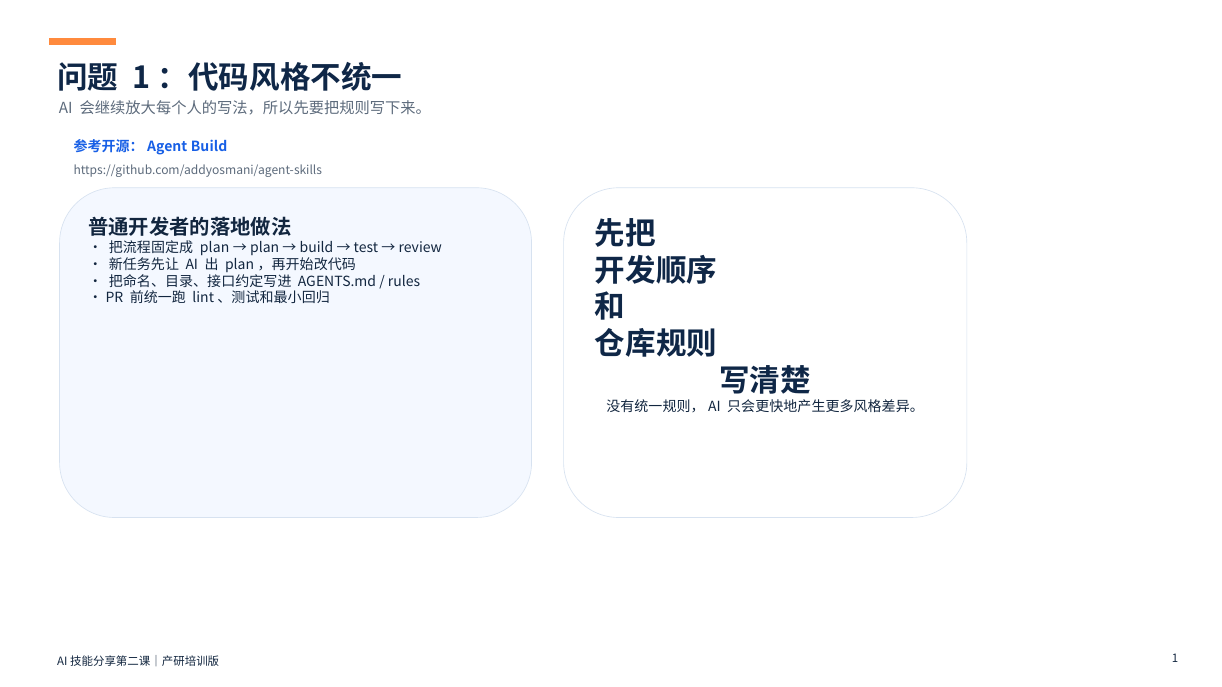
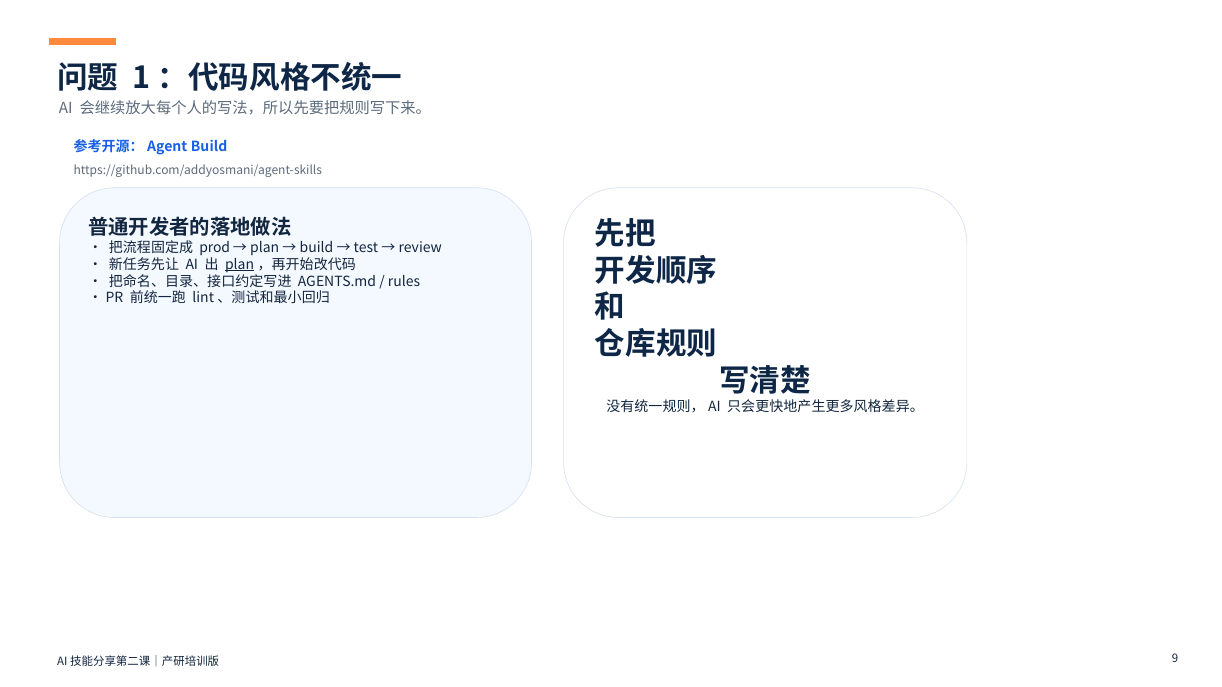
plan at (215, 248): plan -> prod
plan at (240, 265) underline: none -> present
1: 1 -> 9
